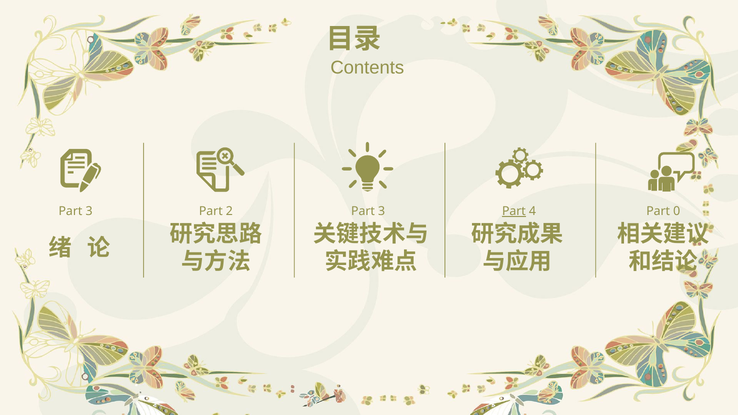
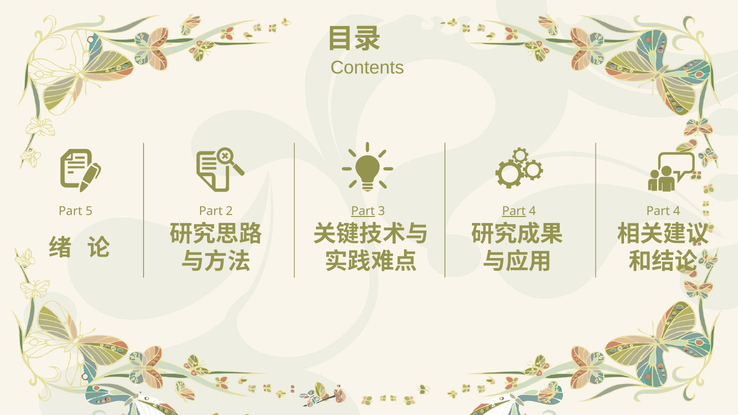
3 at (89, 211): 3 -> 5
Part at (363, 211) underline: none -> present
4 Part 0: 0 -> 4
